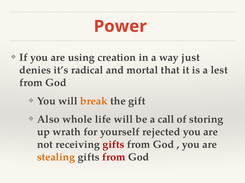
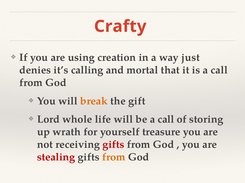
Power: Power -> Crafty
radical: radical -> calling
is a lest: lest -> call
Also: Also -> Lord
rejected: rejected -> treasure
stealing colour: orange -> red
from at (114, 158) colour: red -> orange
